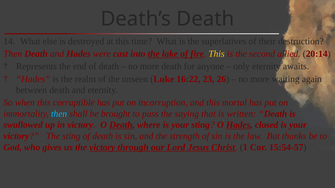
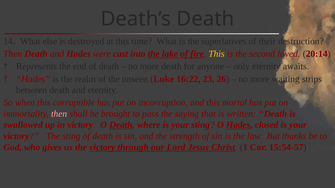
allied: allied -> loved
again: again -> strips
then at (59, 114) colour: light blue -> pink
